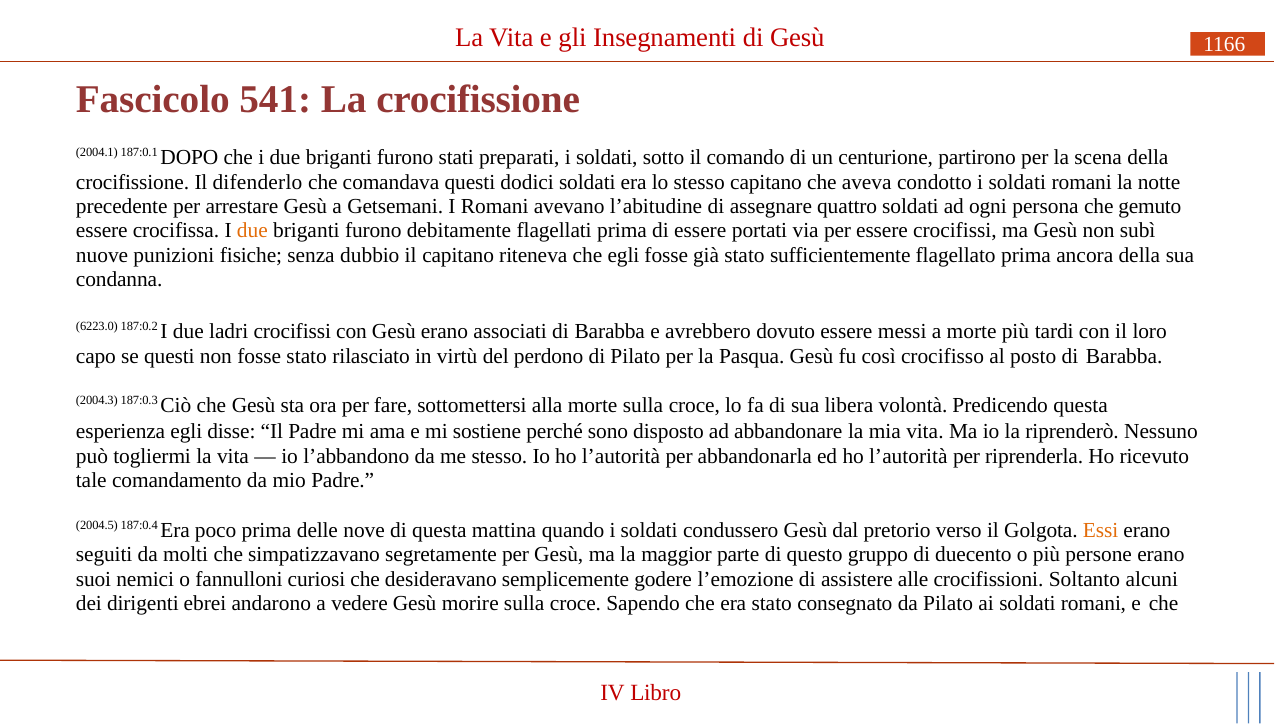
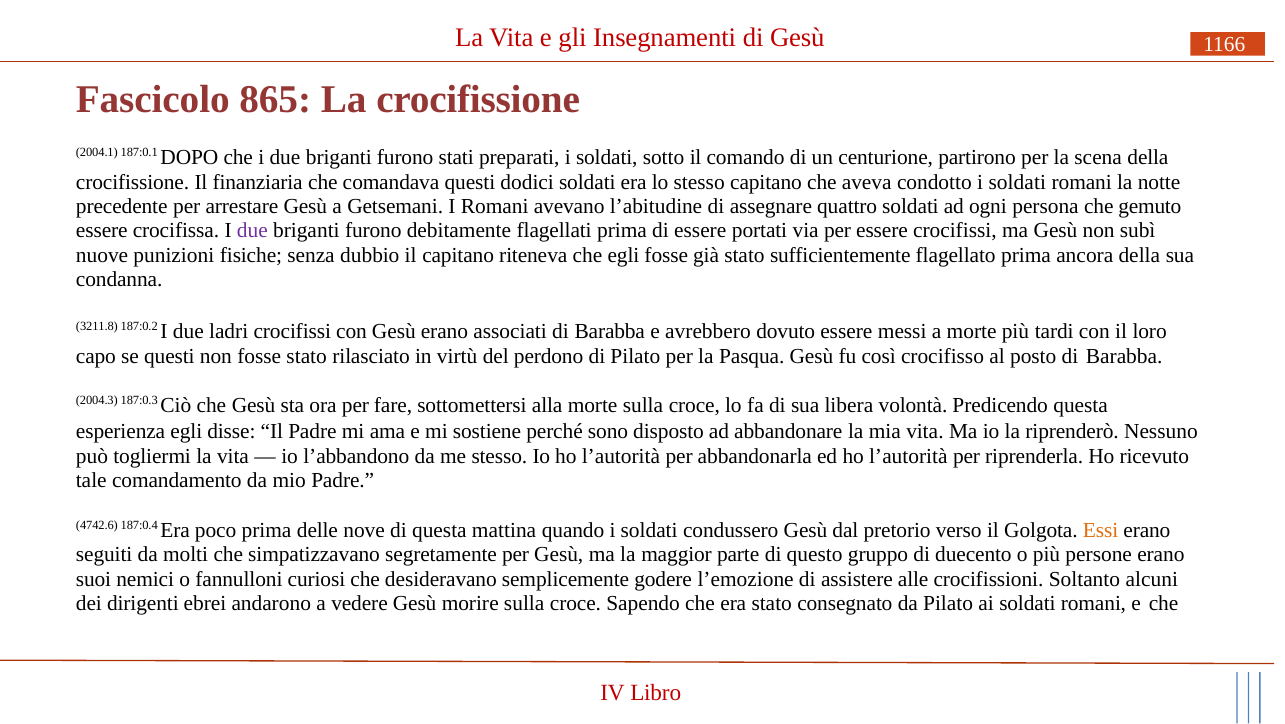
541: 541 -> 865
difenderlo: difenderlo -> finanziaria
due at (252, 231) colour: orange -> purple
6223.0: 6223.0 -> 3211.8
2004.5: 2004.5 -> 4742.6
